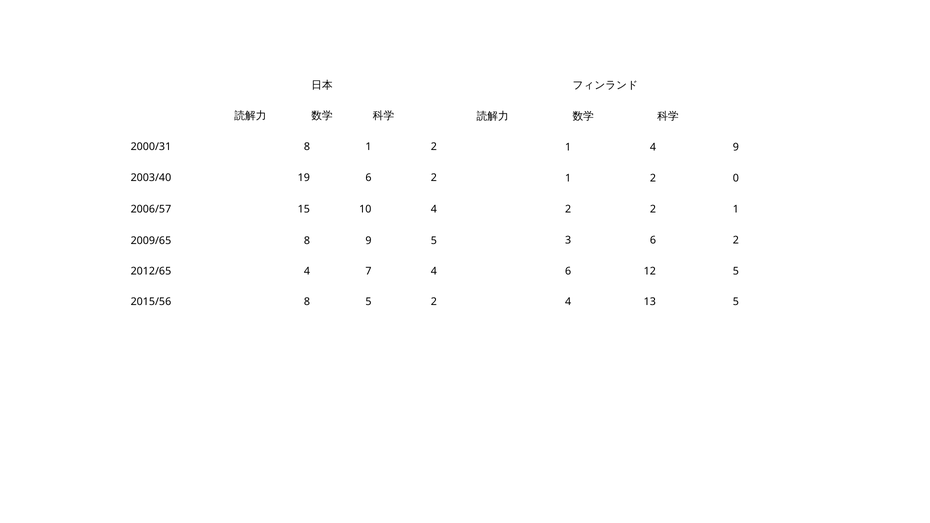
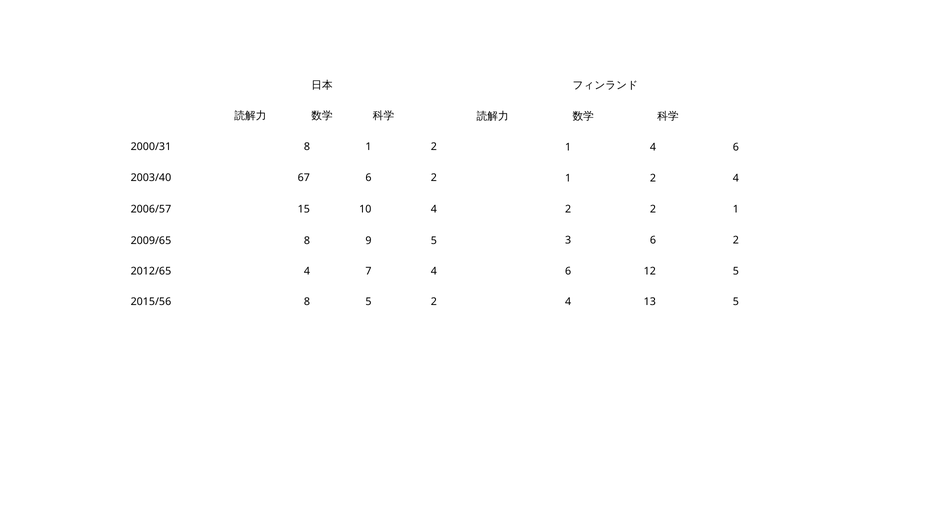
4 9: 9 -> 6
19: 19 -> 67
2 0: 0 -> 4
